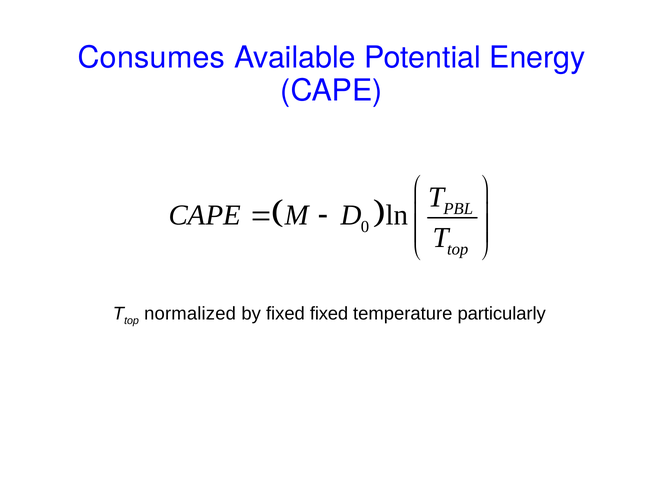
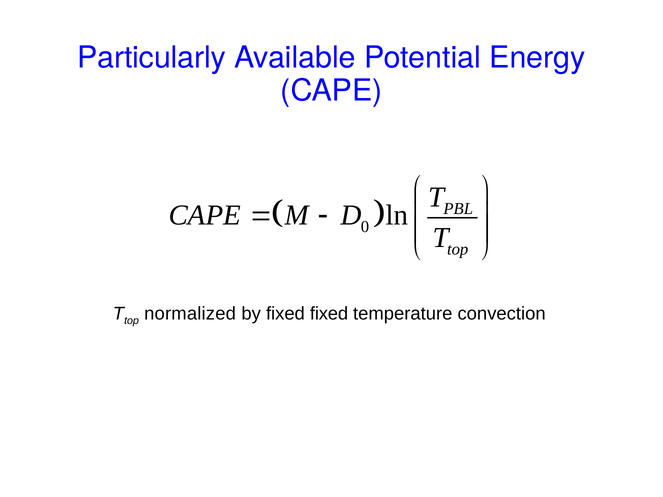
Consumes: Consumes -> Particularly
particularly: particularly -> convection
